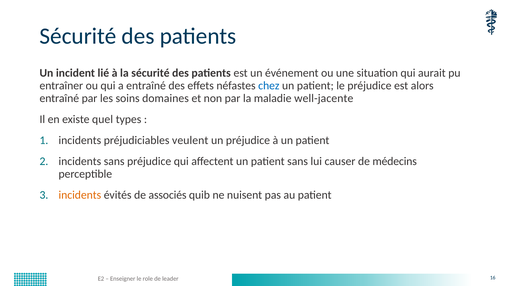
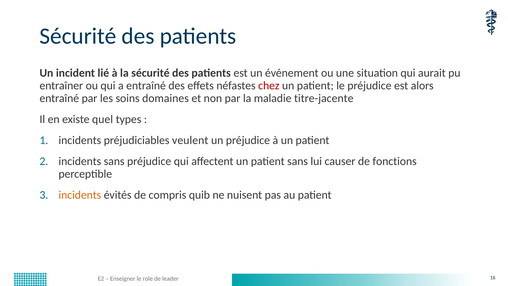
chez colour: blue -> red
well-jacente: well-jacente -> titre-jacente
médecins: médecins -> fonctions
associés: associés -> compris
